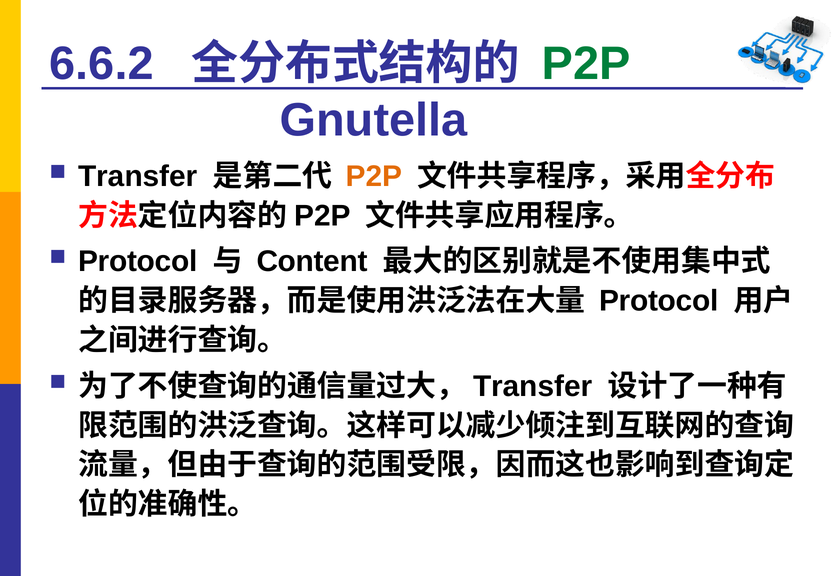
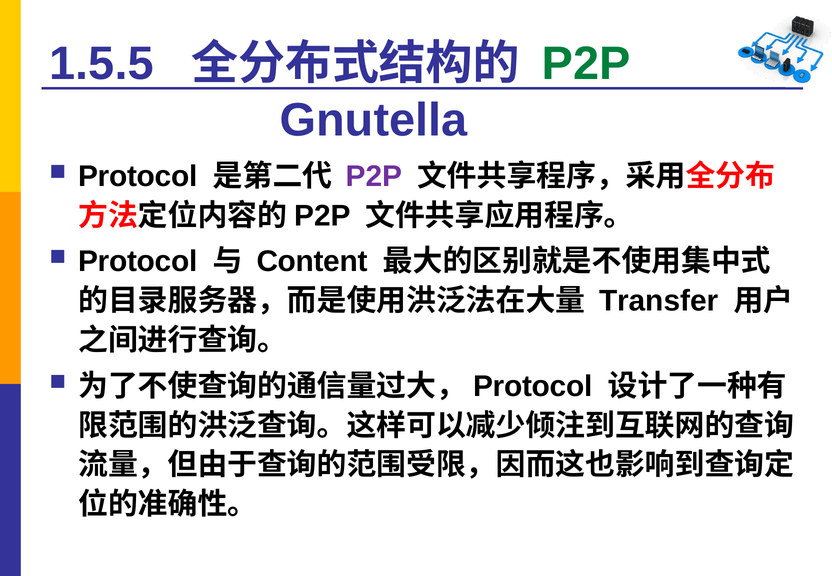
6.6.2: 6.6.2 -> 1.5.5
Transfer at (138, 176): Transfer -> Protocol
P2P at (374, 176) colour: orange -> purple
Protocol at (659, 301): Protocol -> Transfer
Transfer at (533, 386): Transfer -> Protocol
